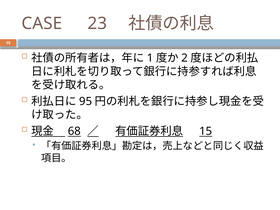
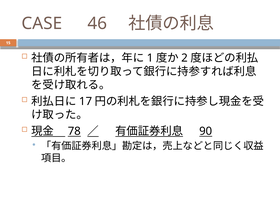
23: 23 -> 46
95: 95 -> 17
68: 68 -> 78
15 at (206, 131): 15 -> 90
